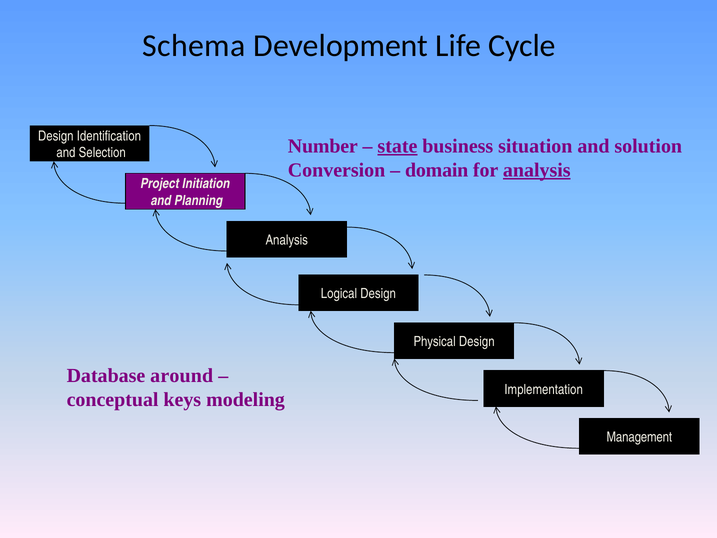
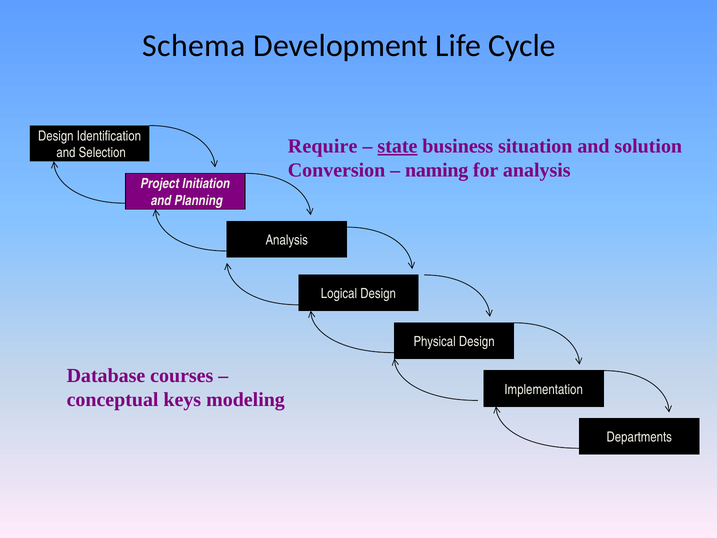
Number: Number -> Require
domain: domain -> naming
analysis at (537, 170) underline: present -> none
around: around -> courses
Management: Management -> Departments
